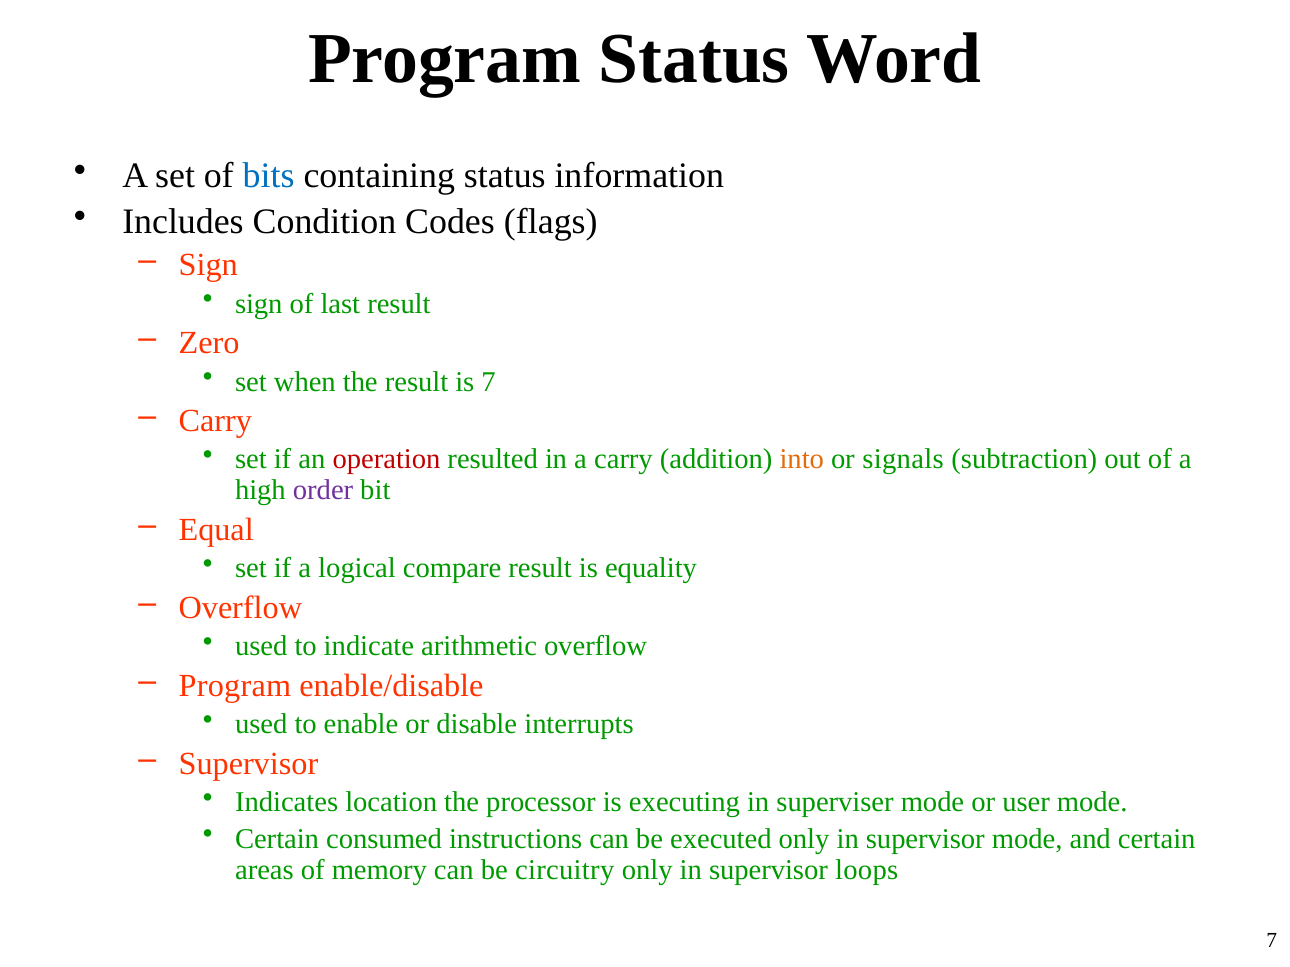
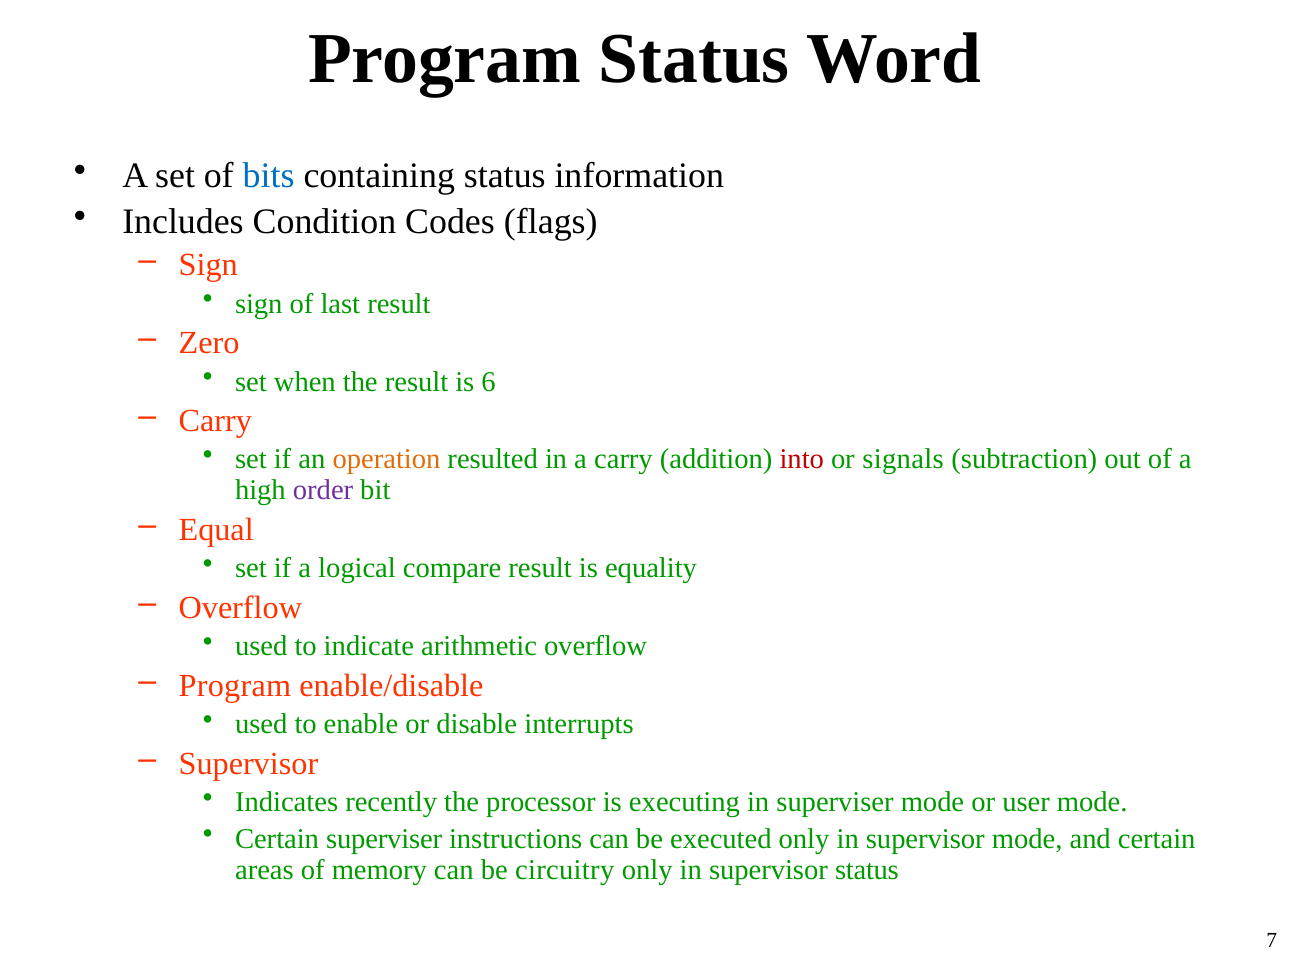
is 7: 7 -> 6
operation colour: red -> orange
into colour: orange -> red
location: location -> recently
Certain consumed: consumed -> superviser
supervisor loops: loops -> status
